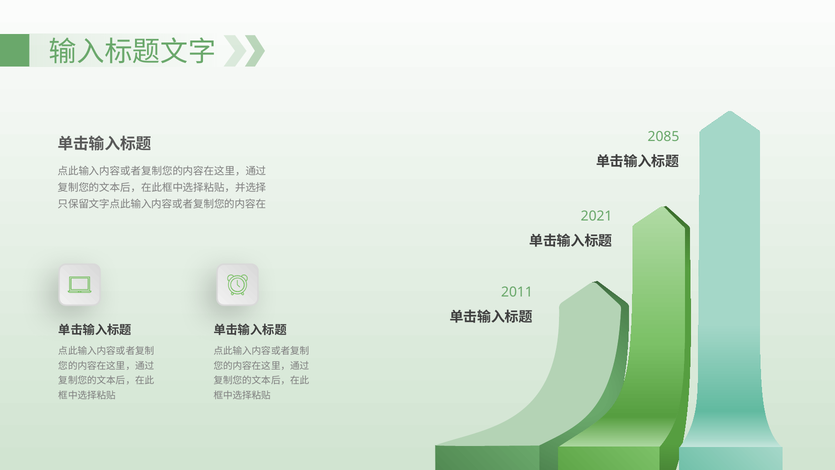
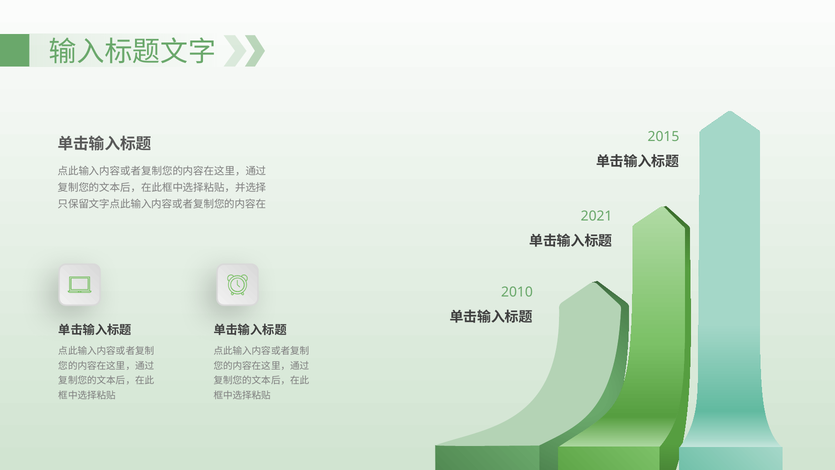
2085: 2085 -> 2015
2011: 2011 -> 2010
